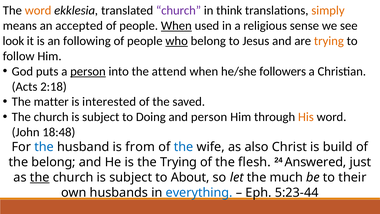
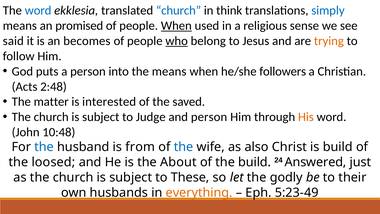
word at (38, 10) colour: orange -> blue
church at (179, 10) colour: purple -> blue
simply colour: orange -> blue
accepted: accepted -> promised
look: look -> said
following: following -> becomes
person at (88, 71) underline: present -> none
the attend: attend -> means
2:18: 2:18 -> 2:48
Doing: Doing -> Judge
18:48: 18:48 -> 10:48
the belong: belong -> loosed
the Trying: Trying -> About
the flesh: flesh -> build
the at (40, 177) underline: present -> none
About: About -> These
much: much -> godly
everything colour: blue -> orange
5:23-44: 5:23-44 -> 5:23-49
